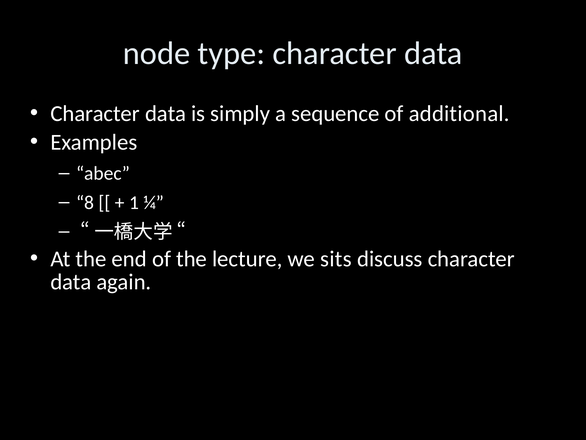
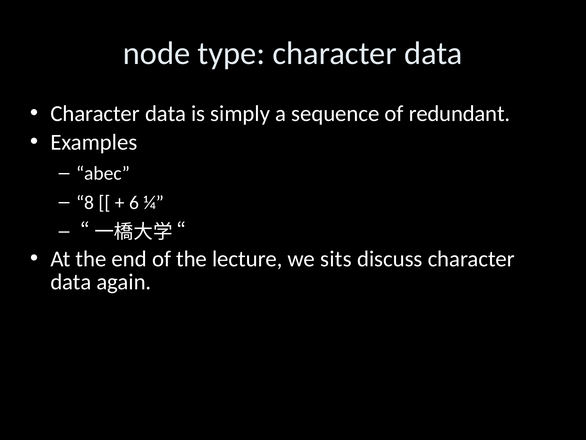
additional: additional -> redundant
1: 1 -> 6
